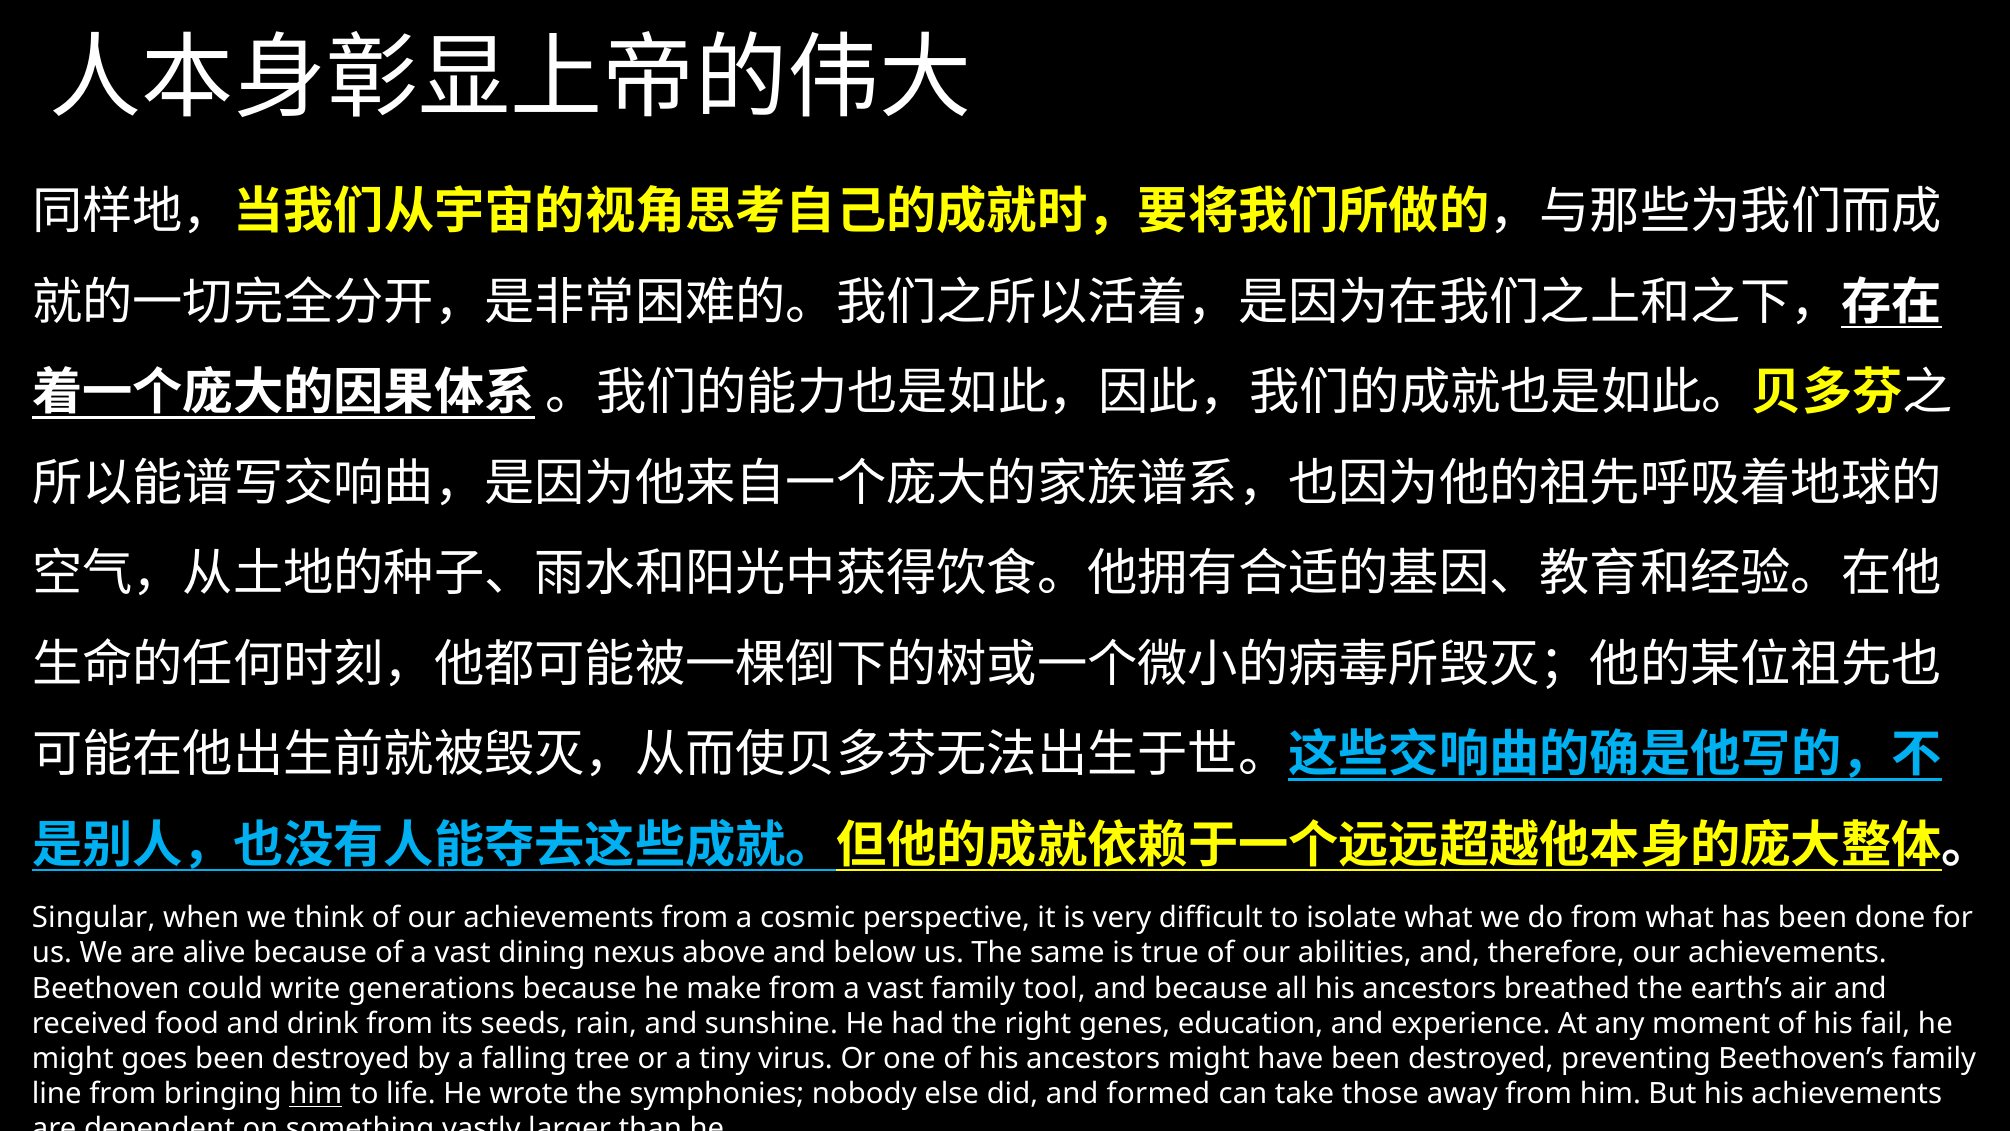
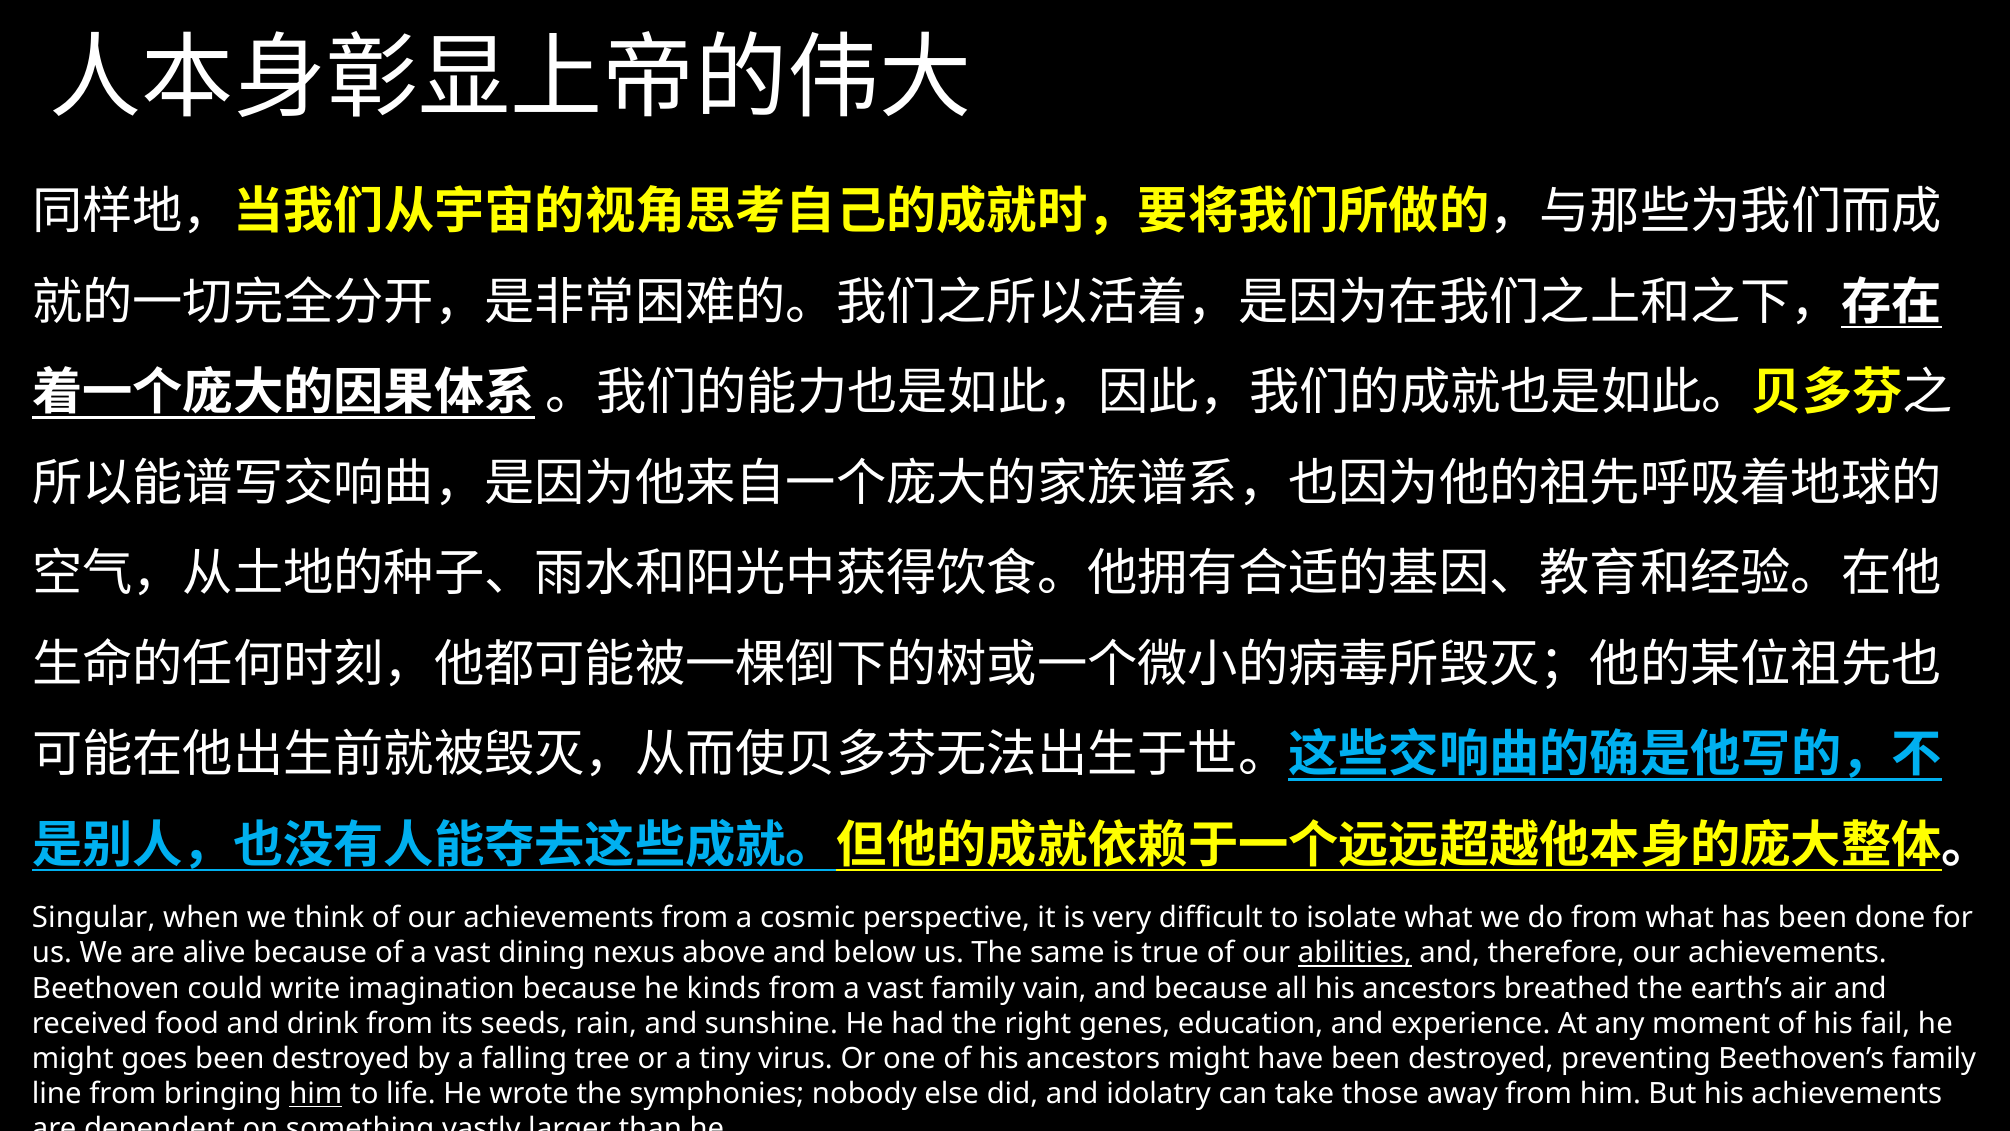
abilities underline: none -> present
generations: generations -> imagination
make: make -> kinds
tool: tool -> vain
formed: formed -> idolatry
